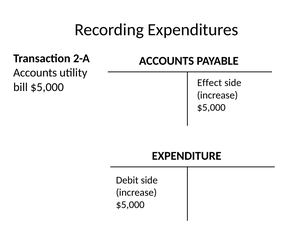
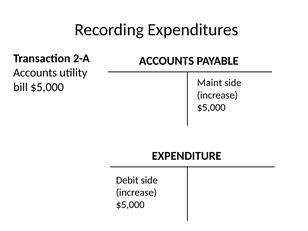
Effect: Effect -> Maint
